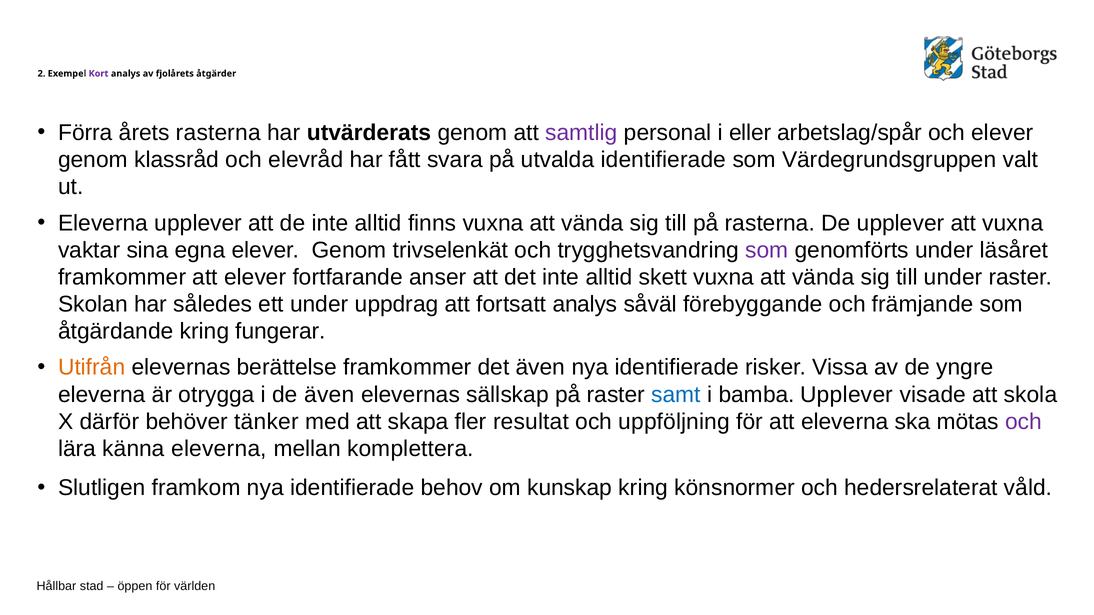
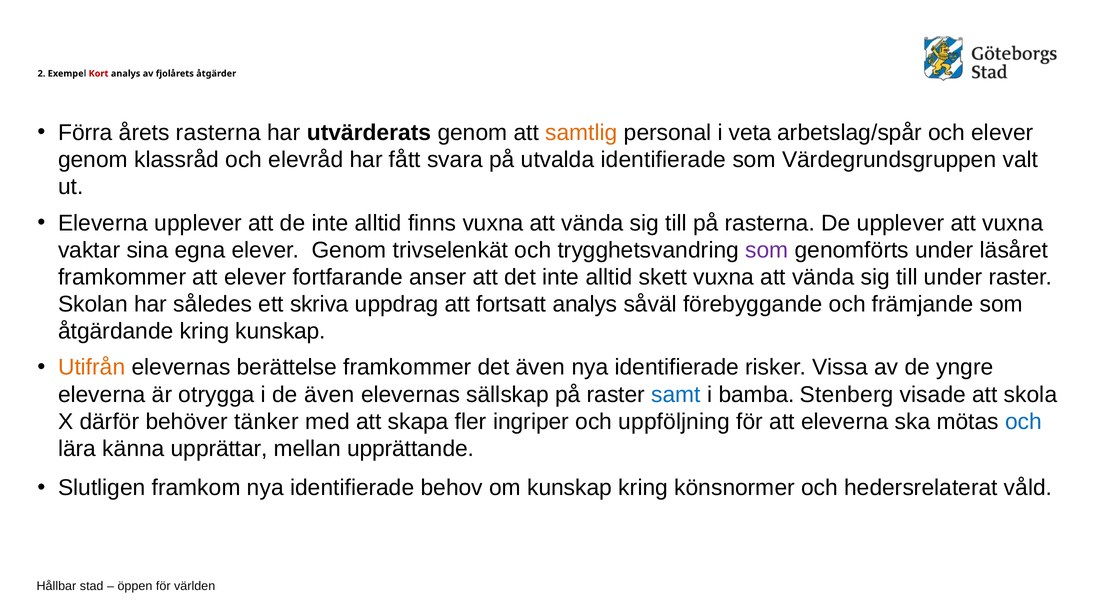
Kort colour: purple -> red
samtlig colour: purple -> orange
eller: eller -> veta
ett under: under -> skriva
kring fungerar: fungerar -> kunskap
bamba Upplever: Upplever -> Stenberg
resultat: resultat -> ingriper
och at (1024, 422) colour: purple -> blue
känna eleverna: eleverna -> upprättar
komplettera: komplettera -> upprättande
